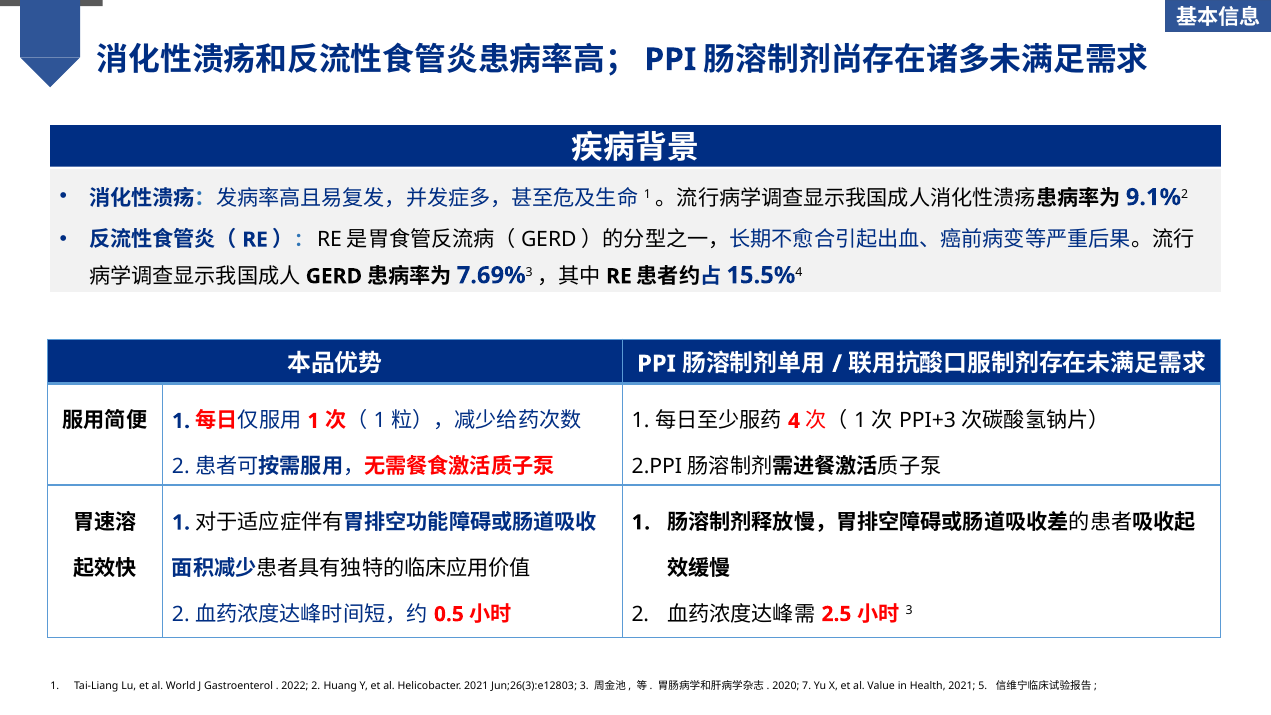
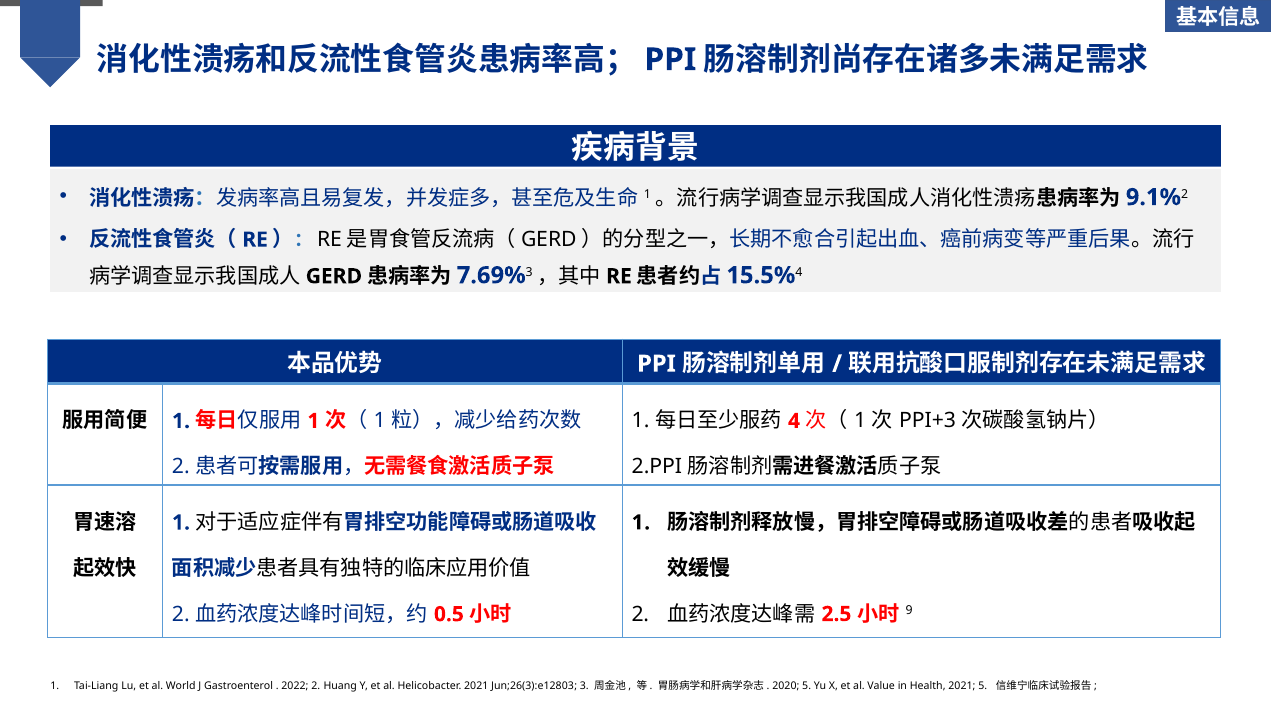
3 at (909, 611): 3 -> 9
2020 7: 7 -> 5
